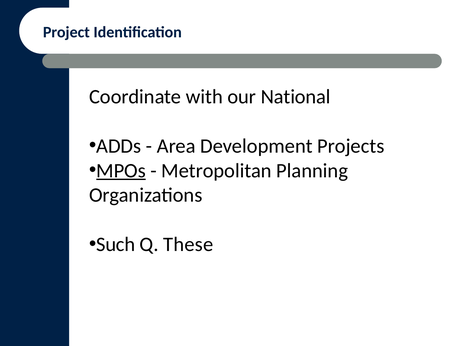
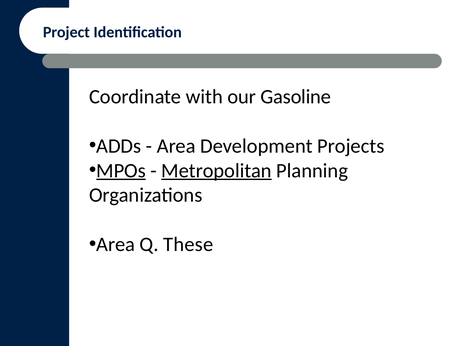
National: National -> Gasoline
Metropolitan underline: none -> present
Such at (116, 244): Such -> Area
